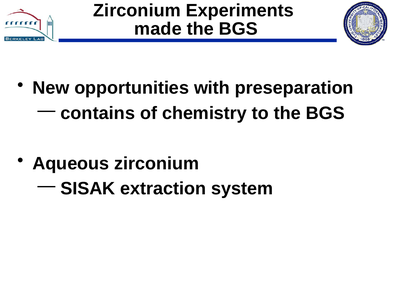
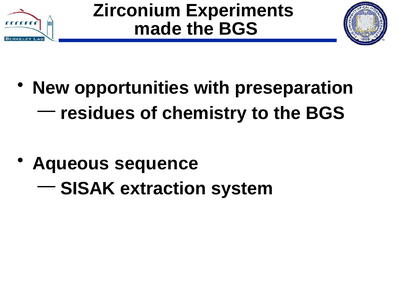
contains: contains -> residues
Aqueous zirconium: zirconium -> sequence
